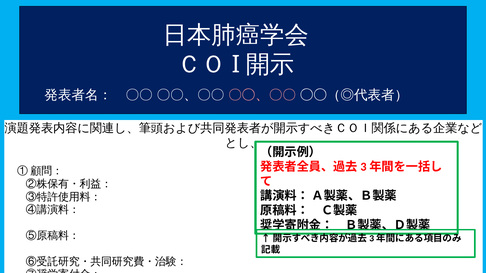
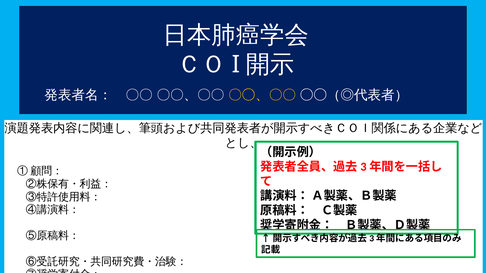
〇○、〇〇 colour: pink -> yellow
